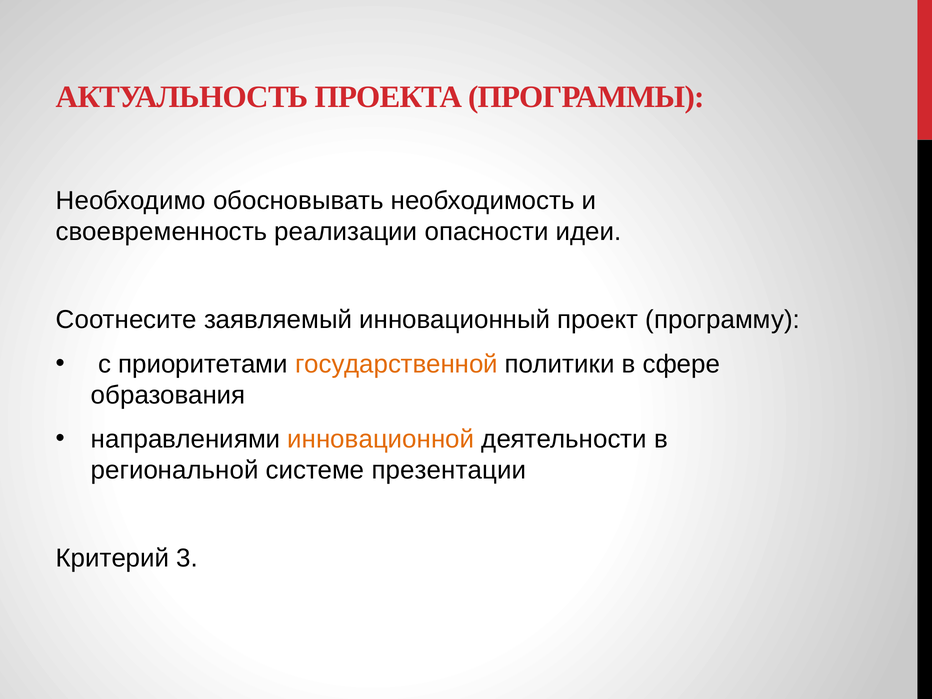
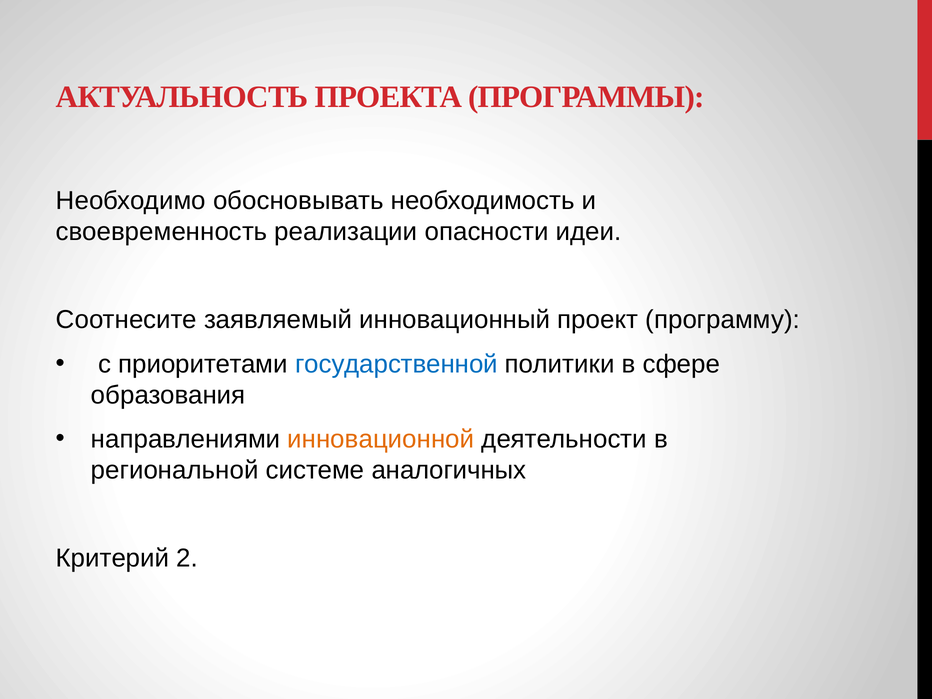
государственной colour: orange -> blue
презентации: презентации -> аналогичных
3: 3 -> 2
